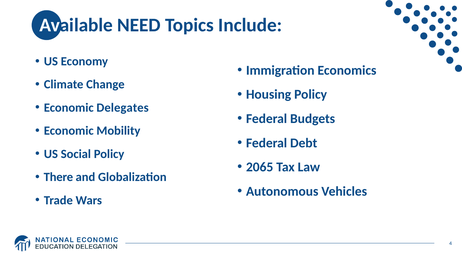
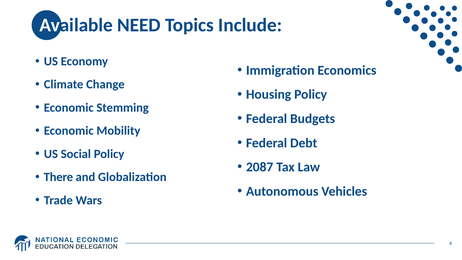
Delegates: Delegates -> Stemming
2065: 2065 -> 2087
